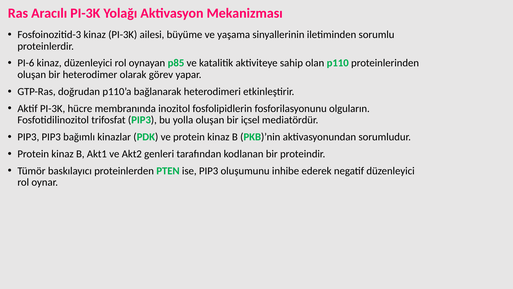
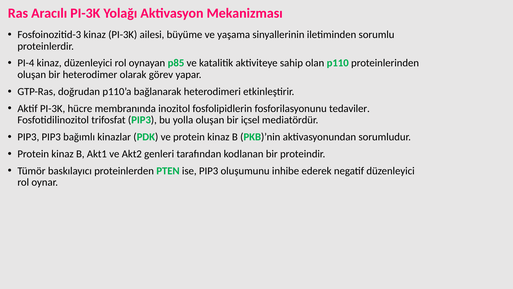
PI-6: PI-6 -> PI-4
olguların: olguların -> tedaviler
